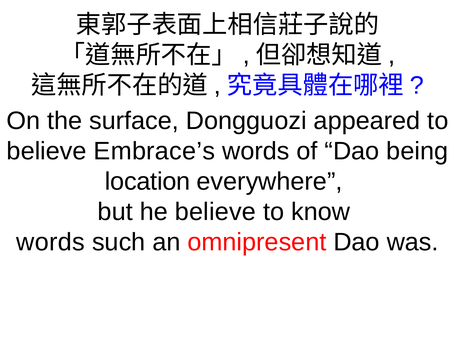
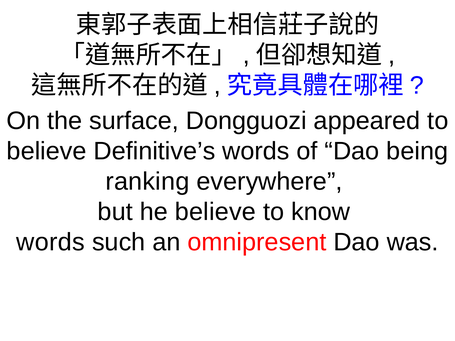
Embrace’s: Embrace’s -> Definitive’s
location: location -> ranking
